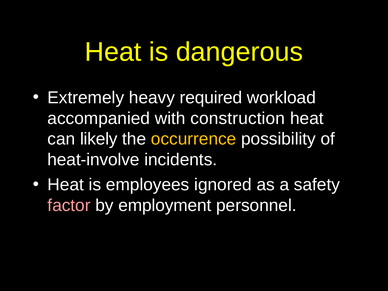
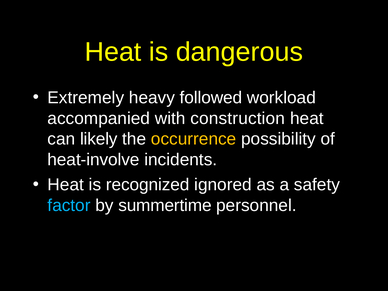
required: required -> followed
employees: employees -> recognized
factor colour: pink -> light blue
employment: employment -> summertime
